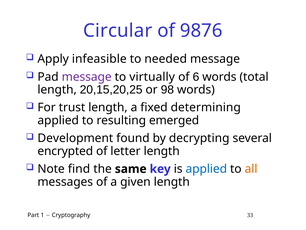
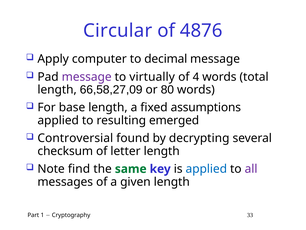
9876: 9876 -> 4876
infeasible: infeasible -> computer
needed: needed -> decimal
6: 6 -> 4
20,15,20,25: 20,15,20,25 -> 66,58,27,09
98: 98 -> 80
trust: trust -> base
determining: determining -> assumptions
Development: Development -> Controversial
encrypted: encrypted -> checksum
same colour: black -> green
all colour: orange -> purple
